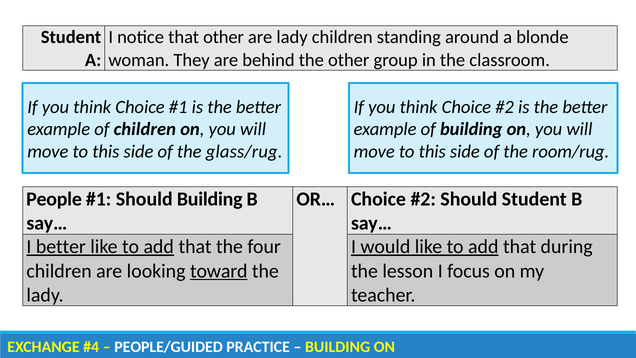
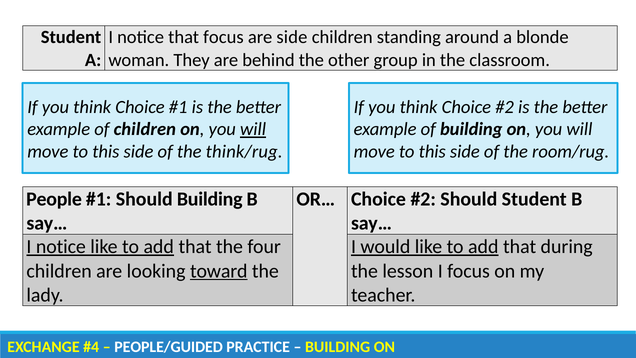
that other: other -> focus
are lady: lady -> side
will at (253, 129) underline: none -> present
glass/rug: glass/rug -> think/rug
better at (61, 247): better -> notice
